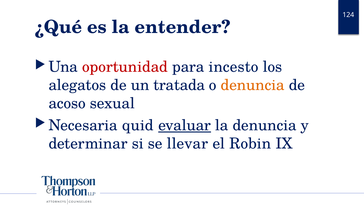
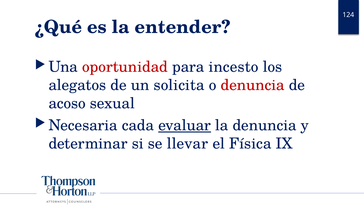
tratada: tratada -> solicita
denuncia at (253, 85) colour: orange -> red
quid: quid -> cada
Robin: Robin -> Física
